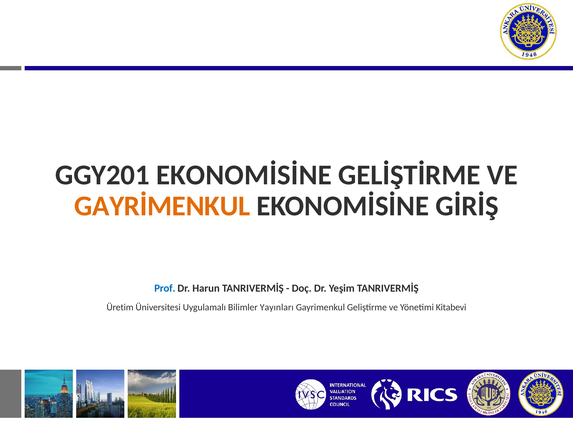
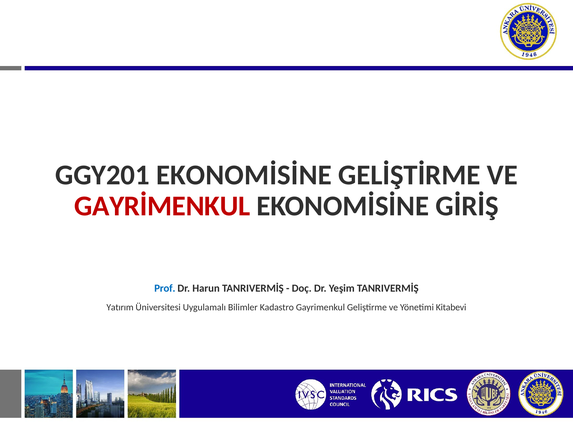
GAYRİMENKUL colour: orange -> red
Üretim: Üretim -> Yatırım
Yayınları: Yayınları -> Kadastro
